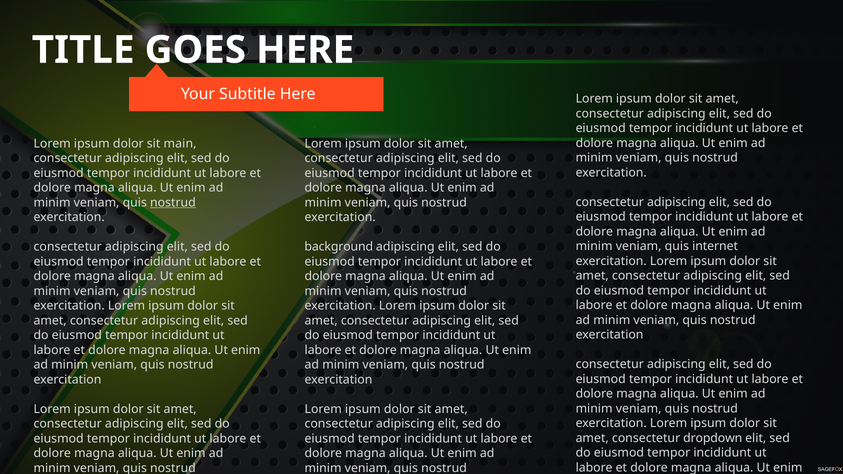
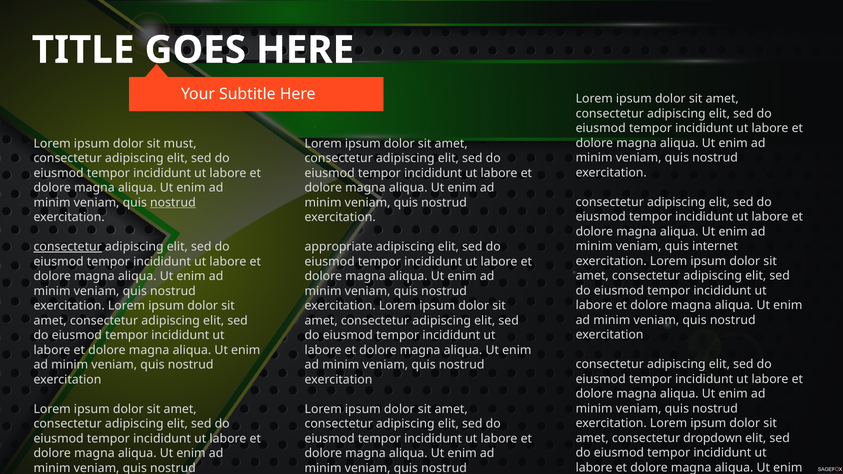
main: main -> must
consectetur at (68, 247) underline: none -> present
background: background -> appropriate
